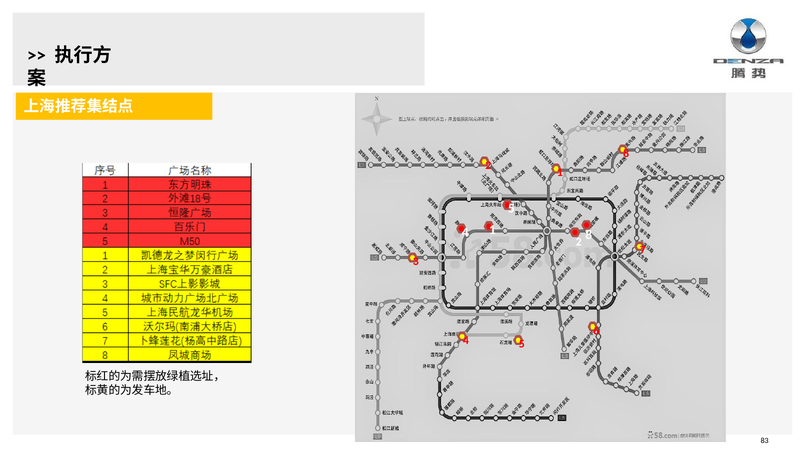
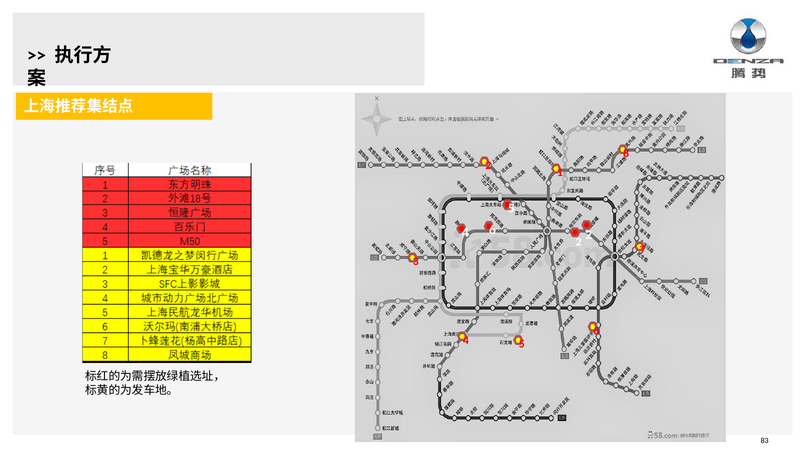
1 at (492, 230): 1 -> 6
2 8: 8 -> 2
